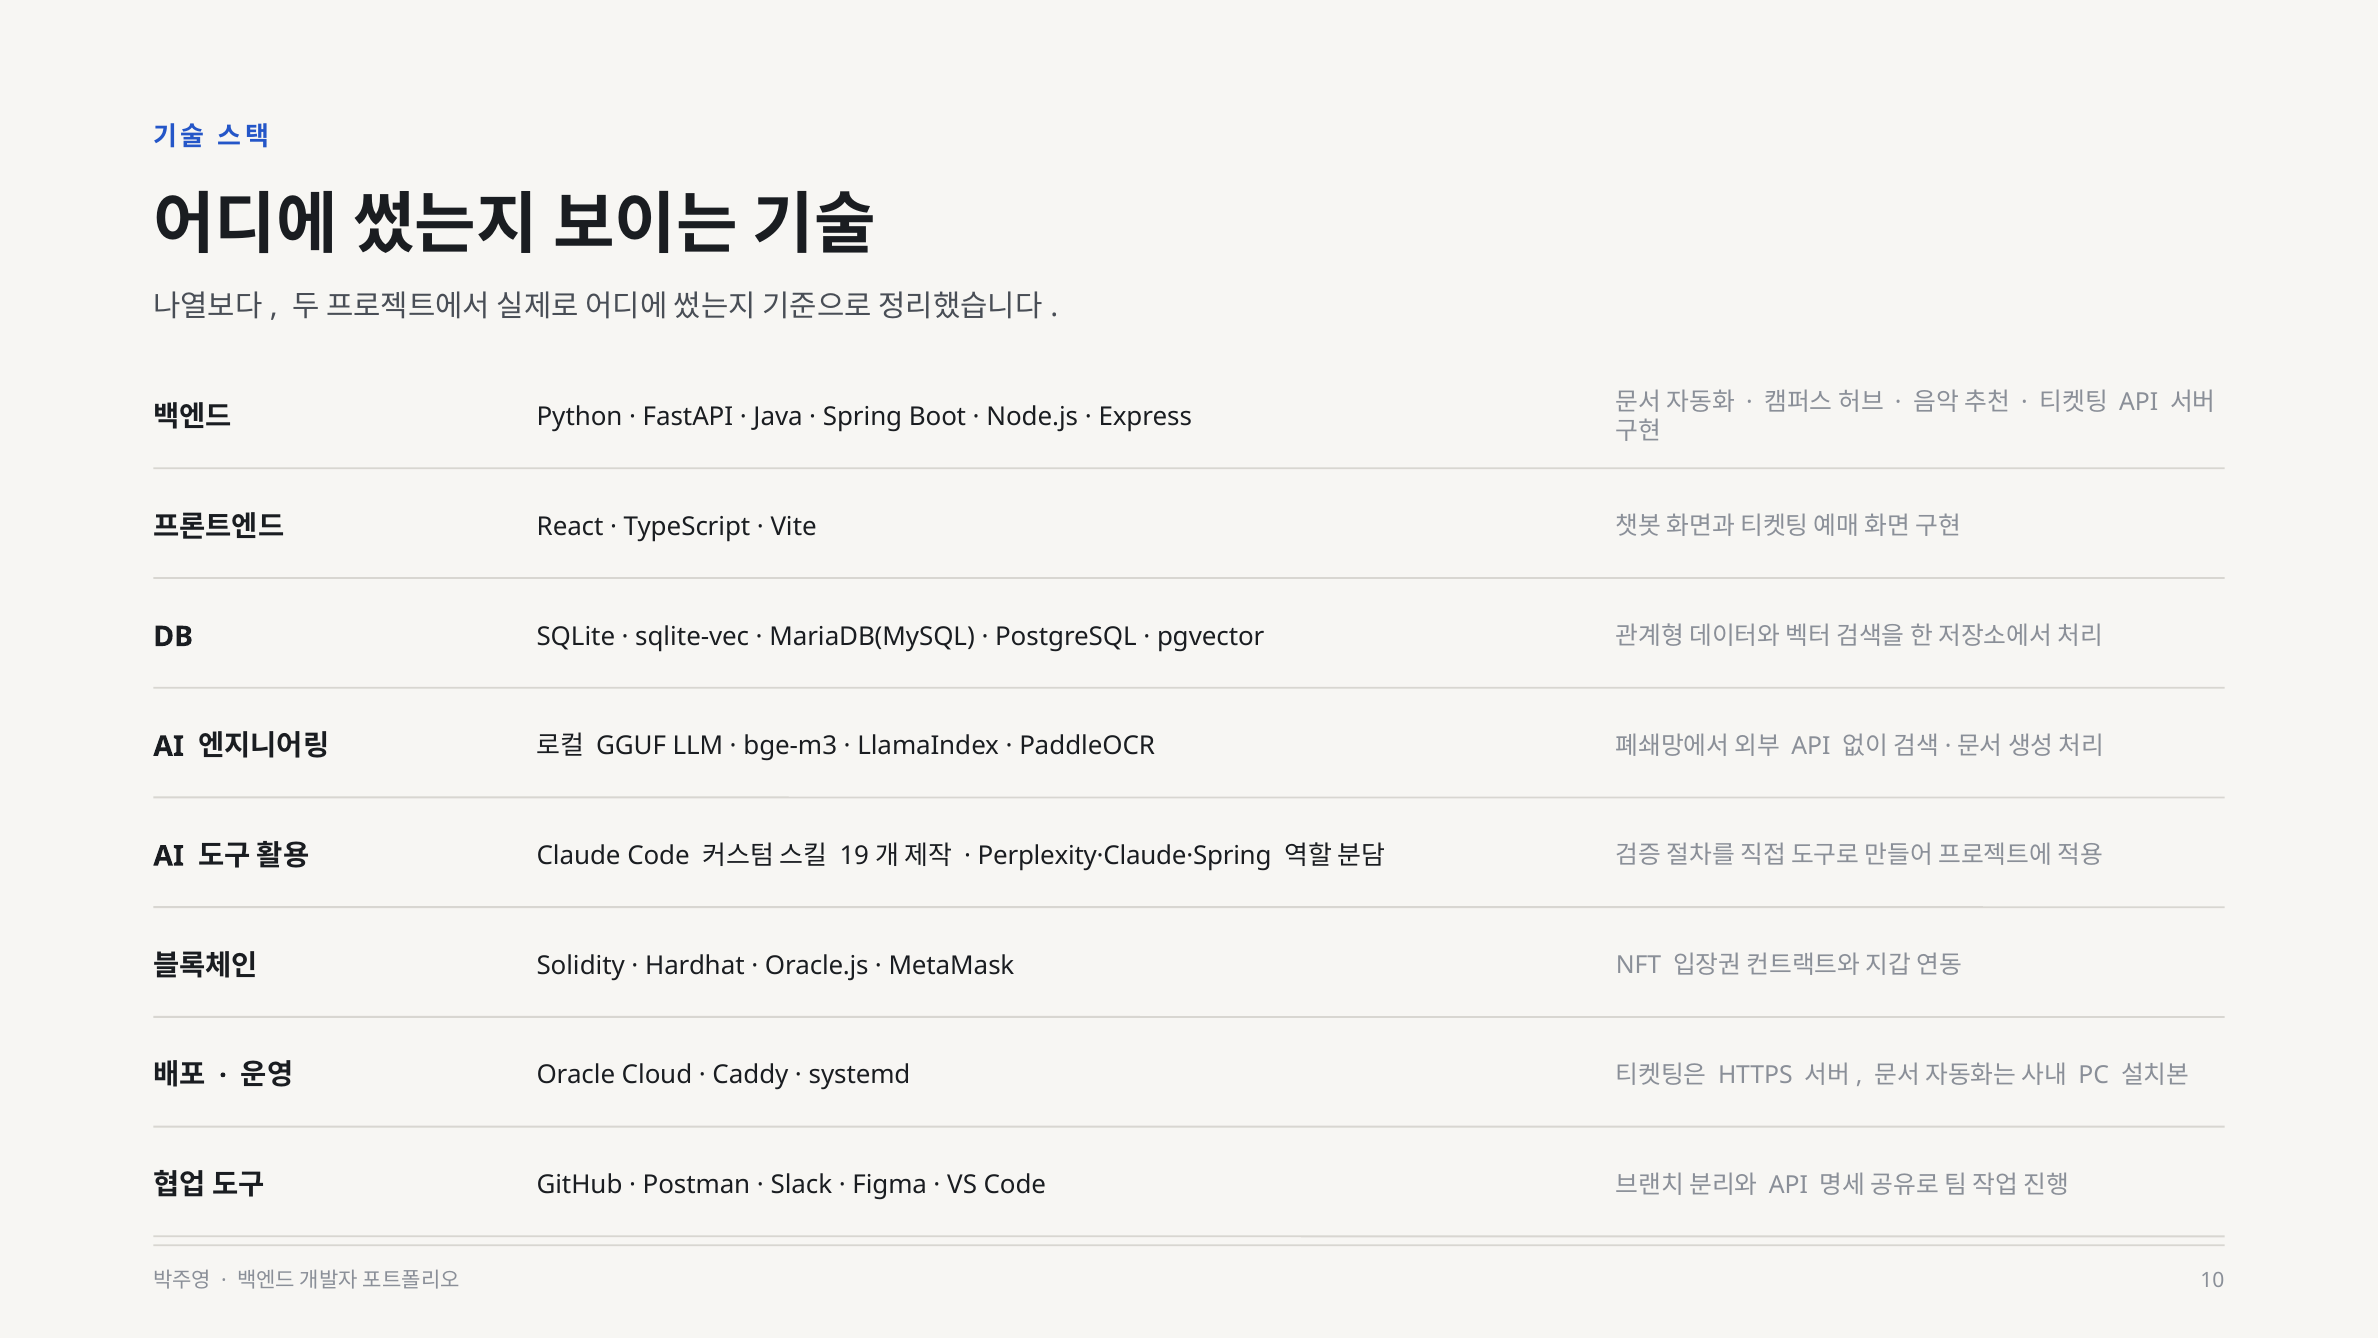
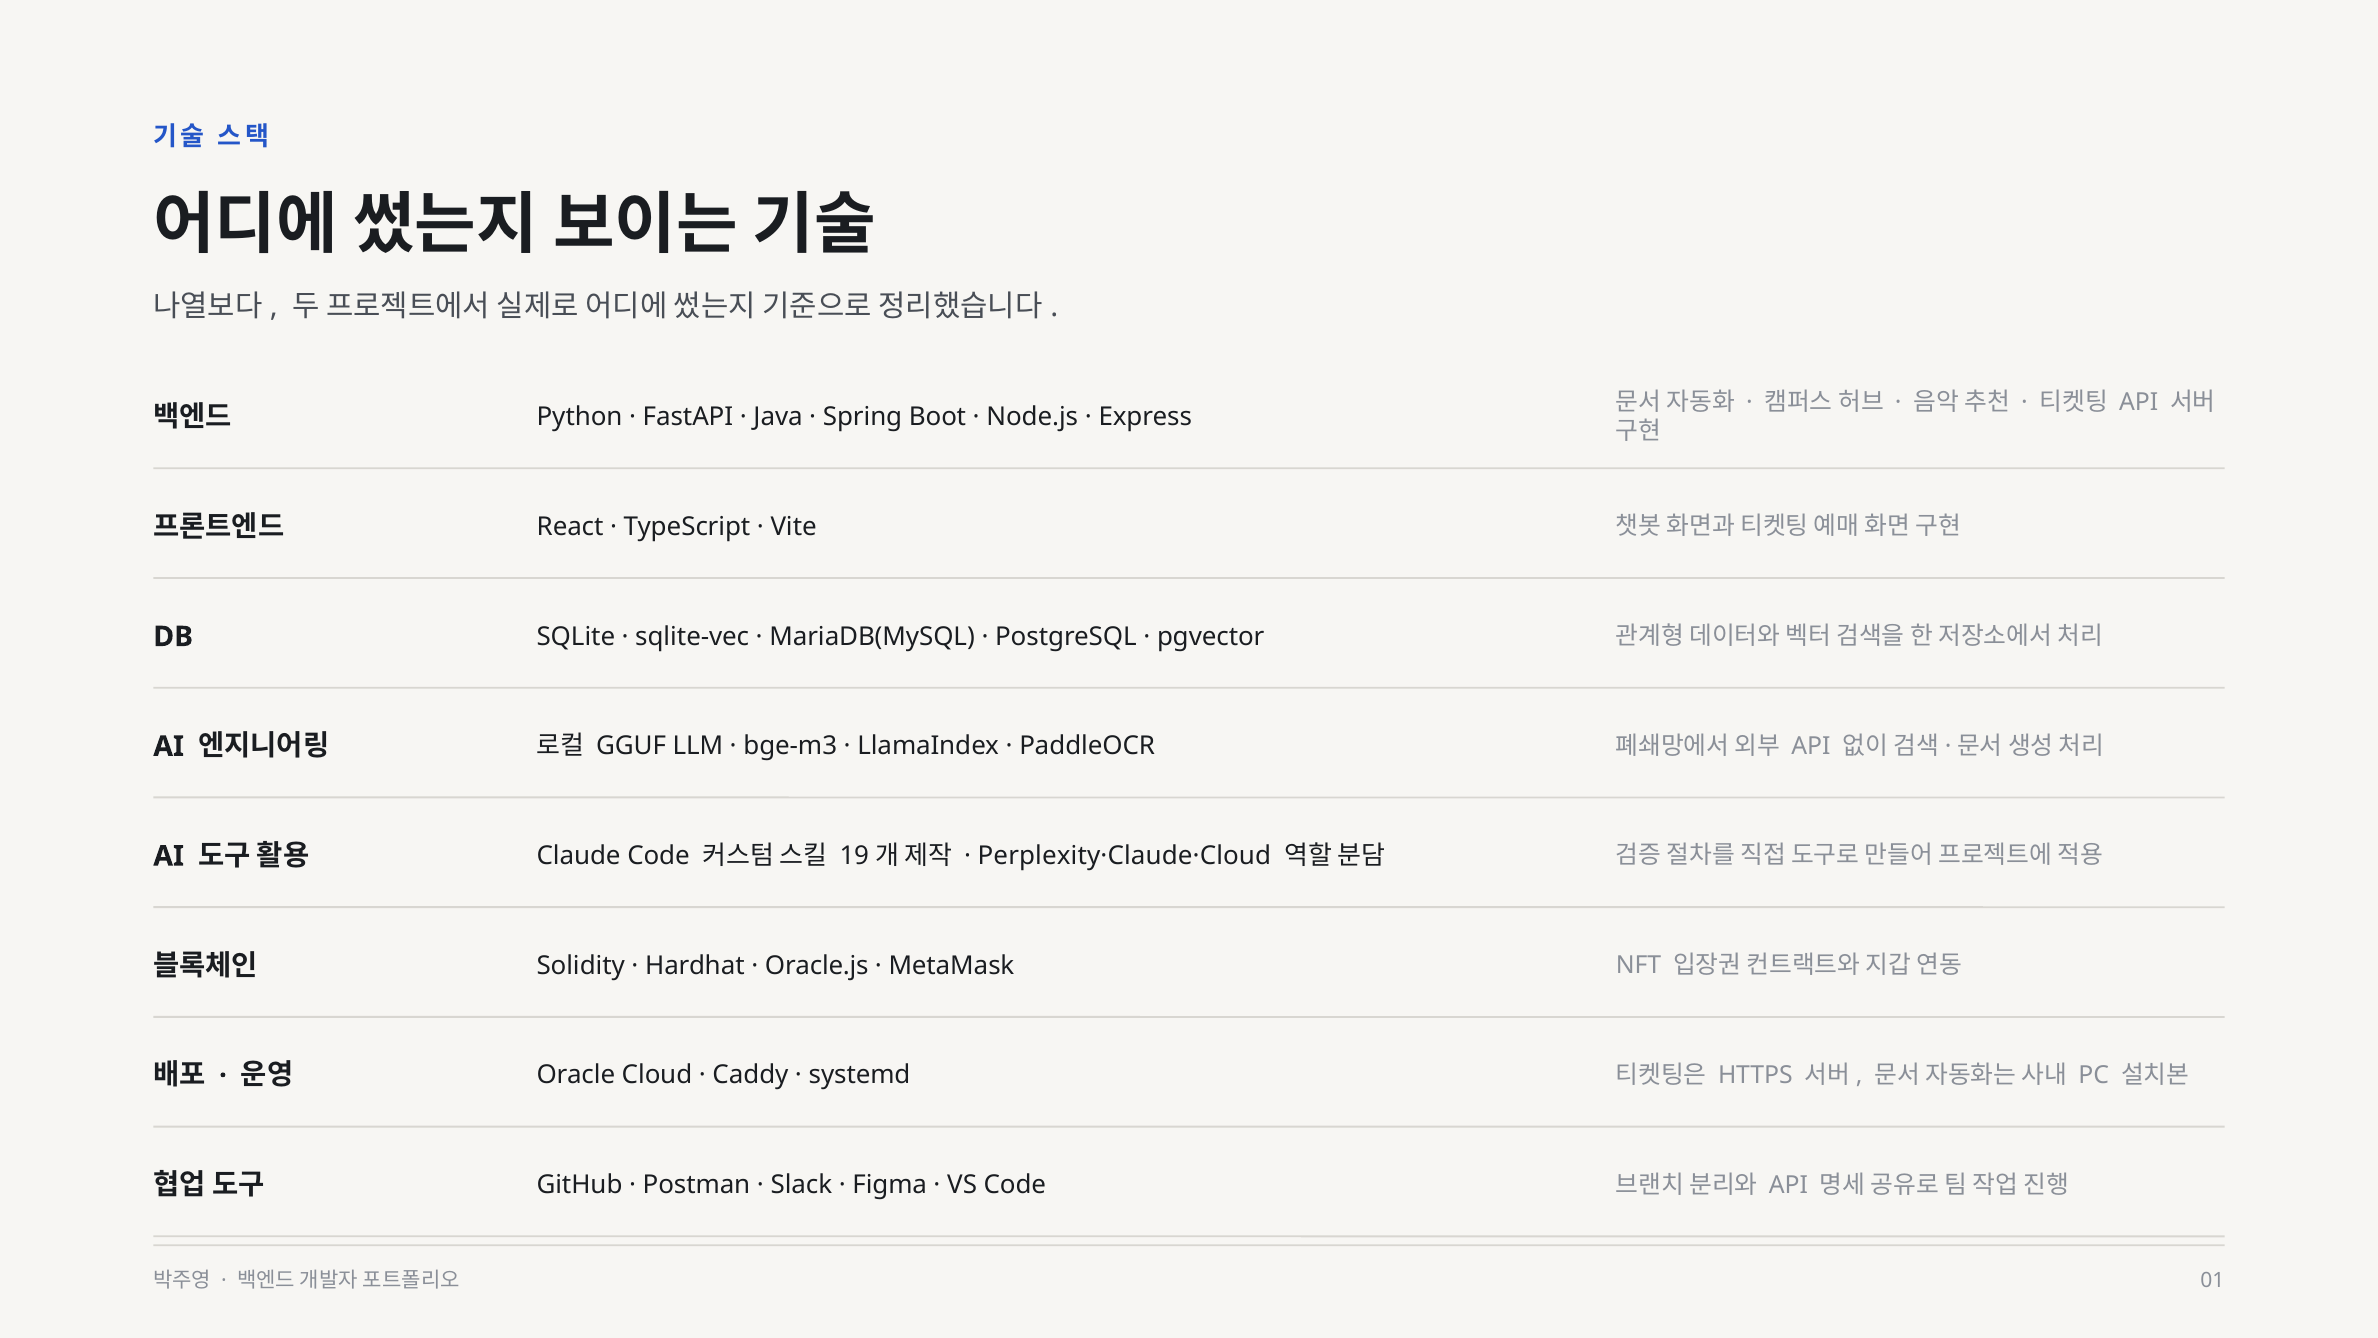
Perplexity·Claude·Spring: Perplexity·Claude·Spring -> Perplexity·Claude·Cloud
10: 10 -> 01
